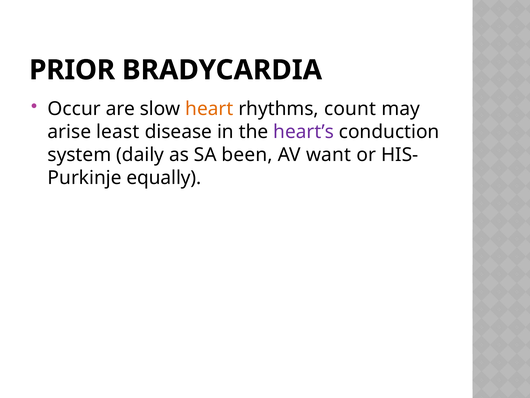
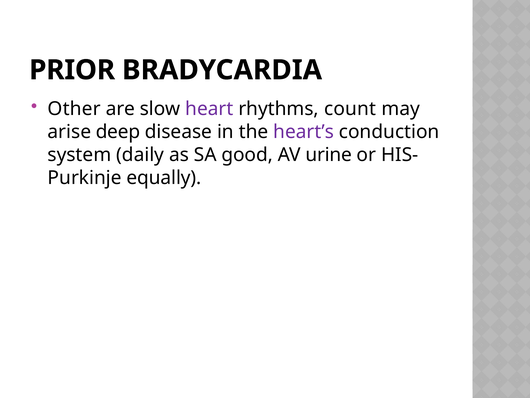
Occur: Occur -> Other
heart colour: orange -> purple
least: least -> deep
been: been -> good
want: want -> urine
